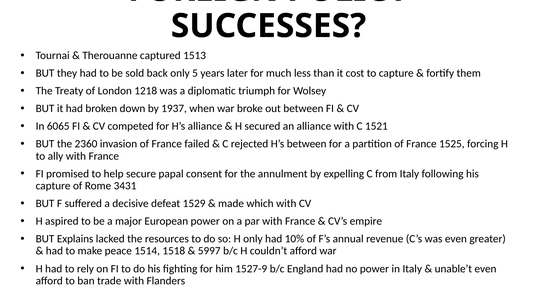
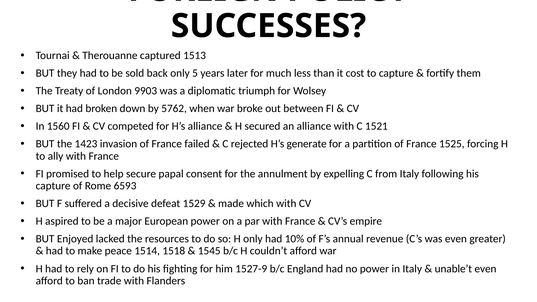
1218: 1218 -> 9903
1937: 1937 -> 5762
6065: 6065 -> 1560
2360: 2360 -> 1423
H’s between: between -> generate
3431: 3431 -> 6593
Explains: Explains -> Enjoyed
5997: 5997 -> 1545
